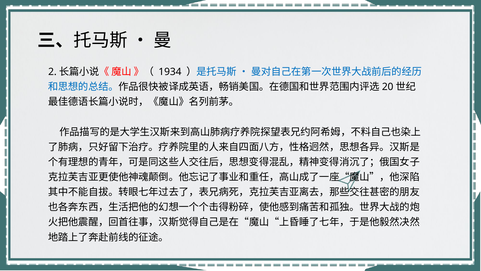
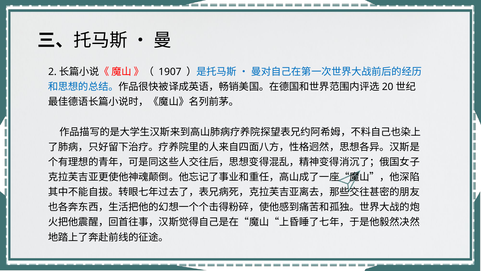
1934: 1934 -> 1907
